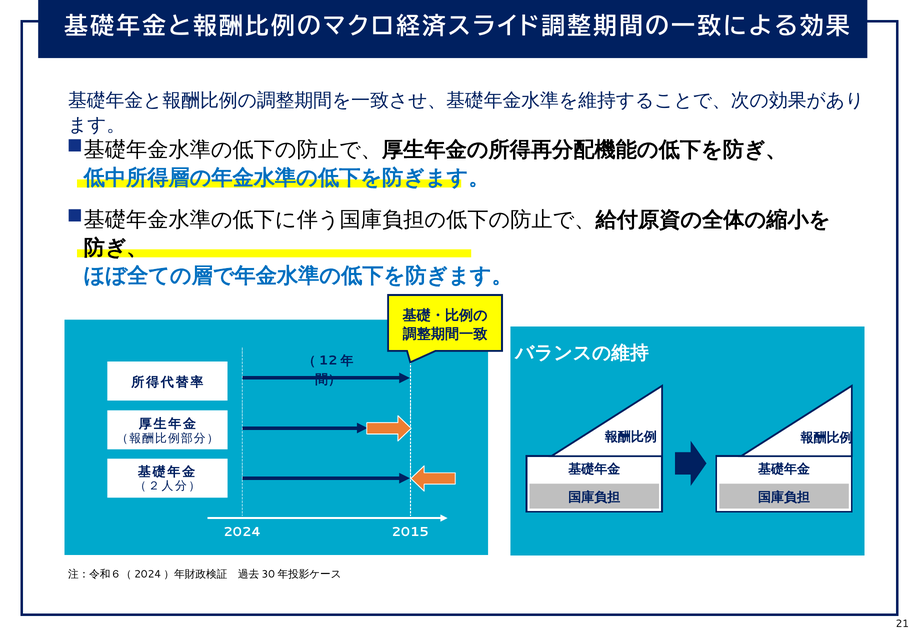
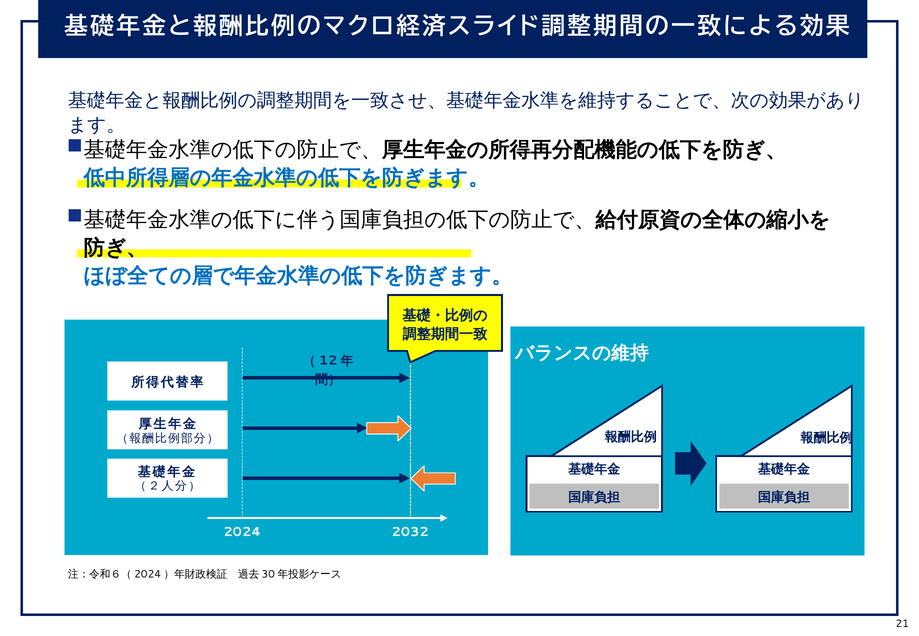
2015: 2015 -> 2032
